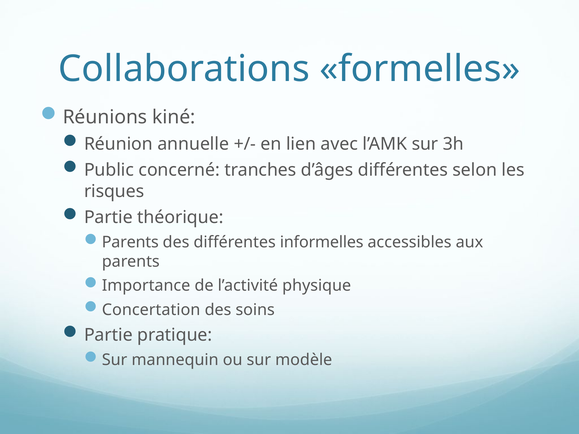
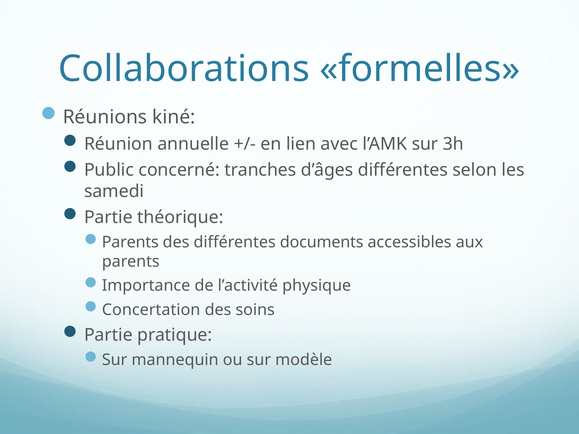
risques: risques -> samedi
informelles: informelles -> documents
